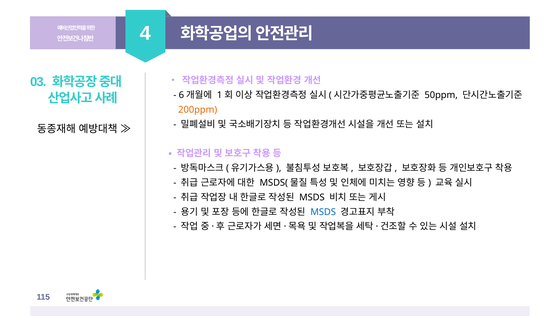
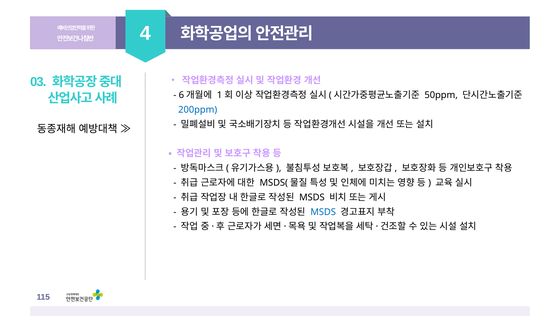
200ppm colour: orange -> blue
